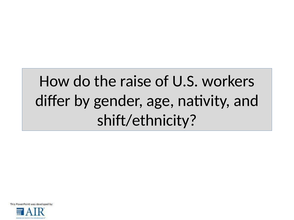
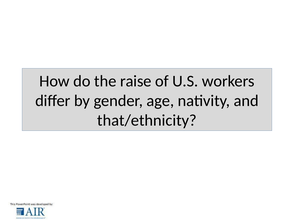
shift/ethnicity: shift/ethnicity -> that/ethnicity
